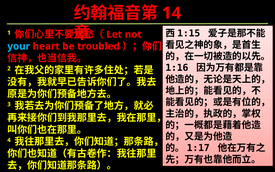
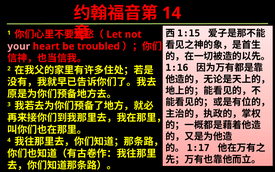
your colour: light blue -> pink
